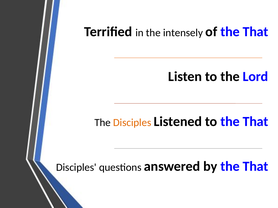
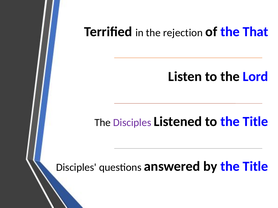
intensely: intensely -> rejection
Disciples at (132, 123) colour: orange -> purple
to the That: That -> Title
by the That: That -> Title
